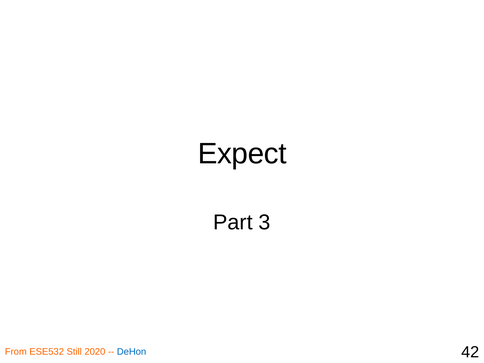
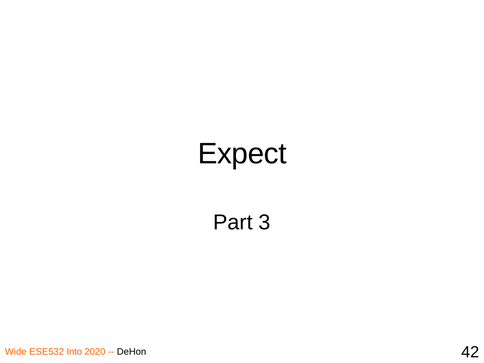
From: From -> Wide
Still: Still -> Into
DeHon colour: blue -> black
